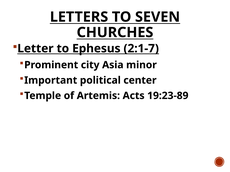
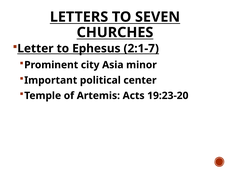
19:23-89: 19:23-89 -> 19:23-20
